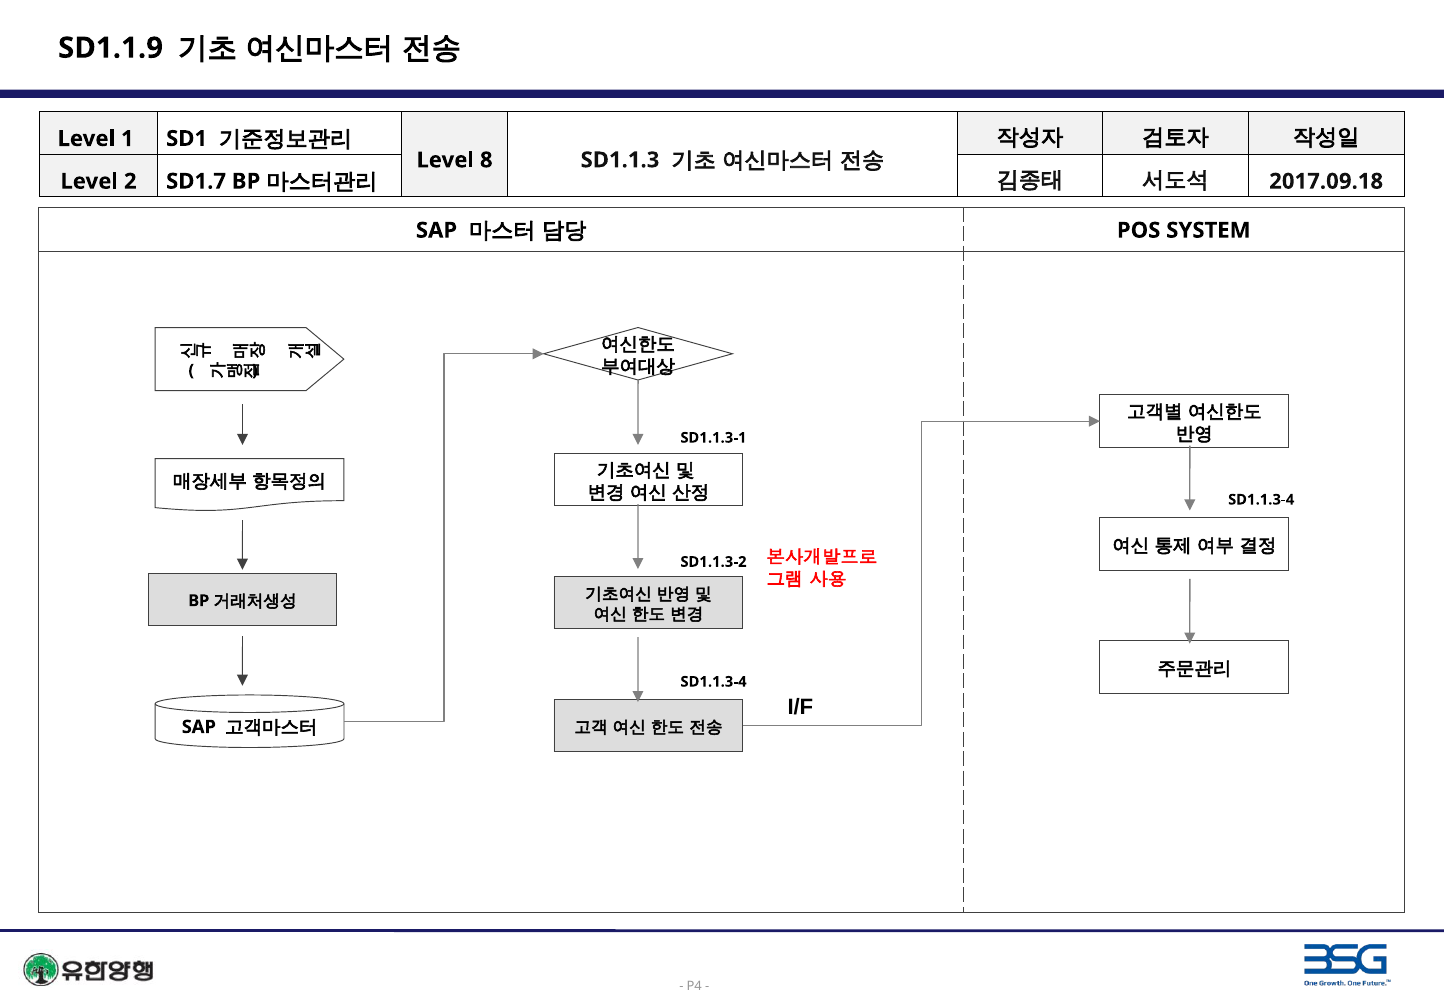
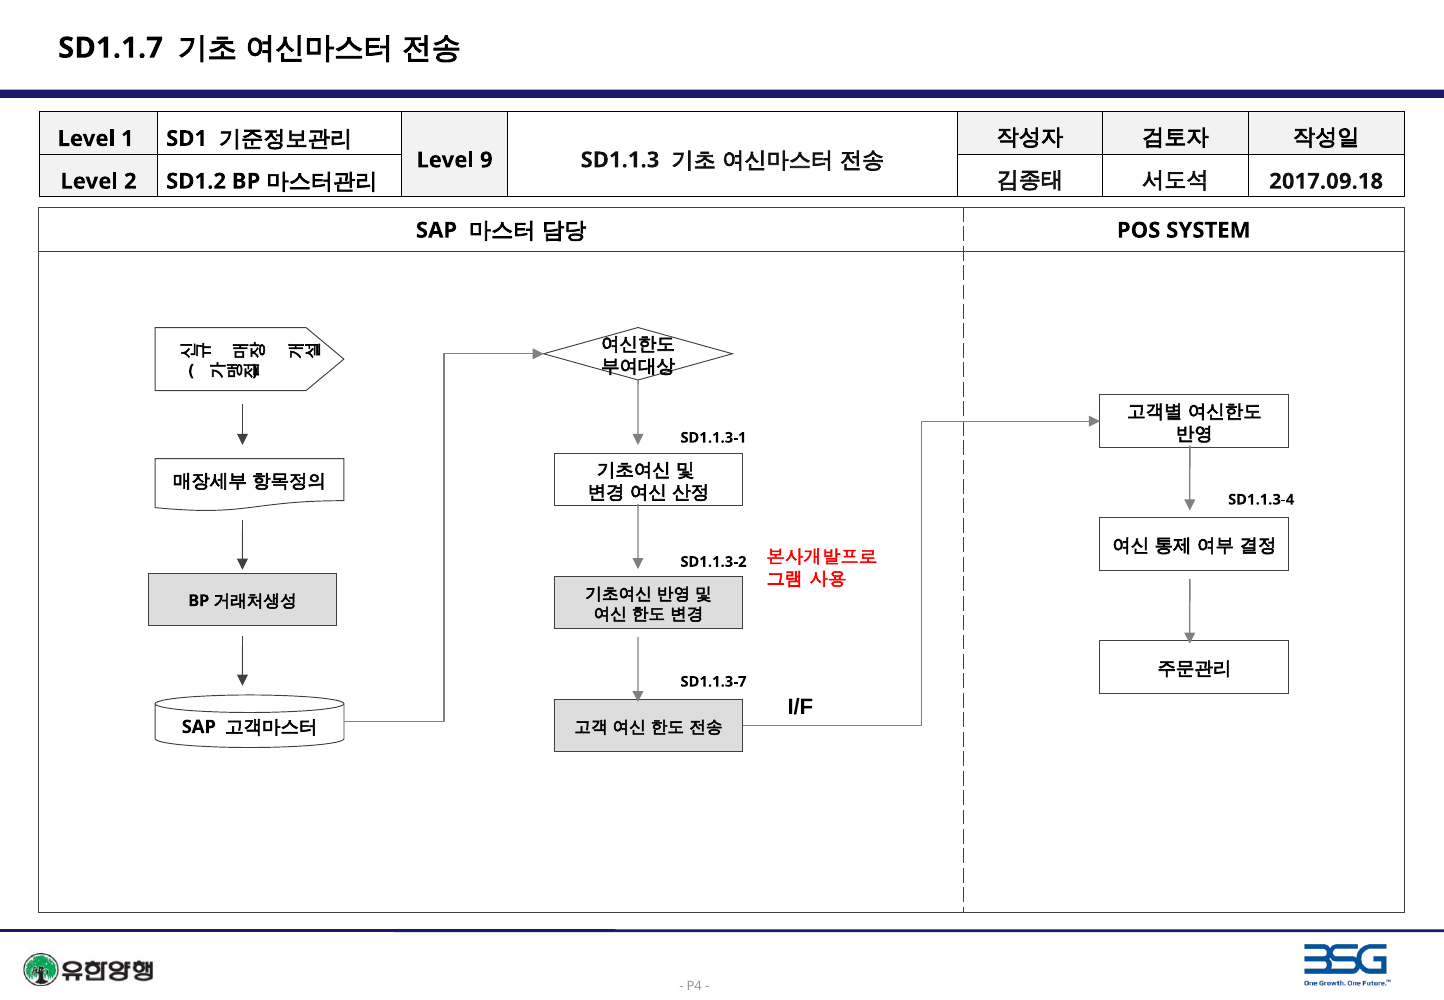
SD1.1.9: SD1.1.9 -> SD1.1.7
8: 8 -> 9
SD1.7: SD1.7 -> SD1.2
SD1.1.3-4 at (713, 682): SD1.1.3-4 -> SD1.1.3-7
